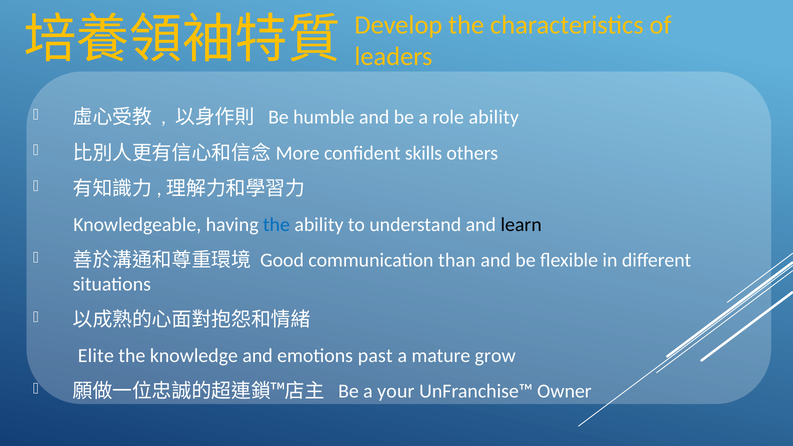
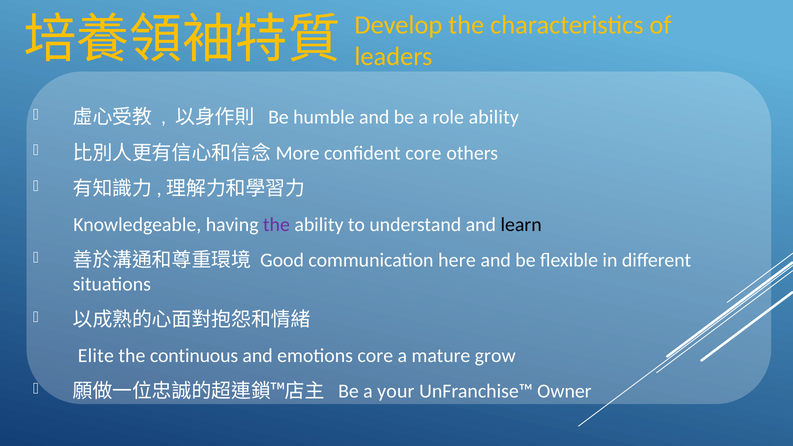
confident skills: skills -> core
the at (276, 225) colour: blue -> purple
than: than -> here
knowledge: knowledge -> continuous
emotions past: past -> core
